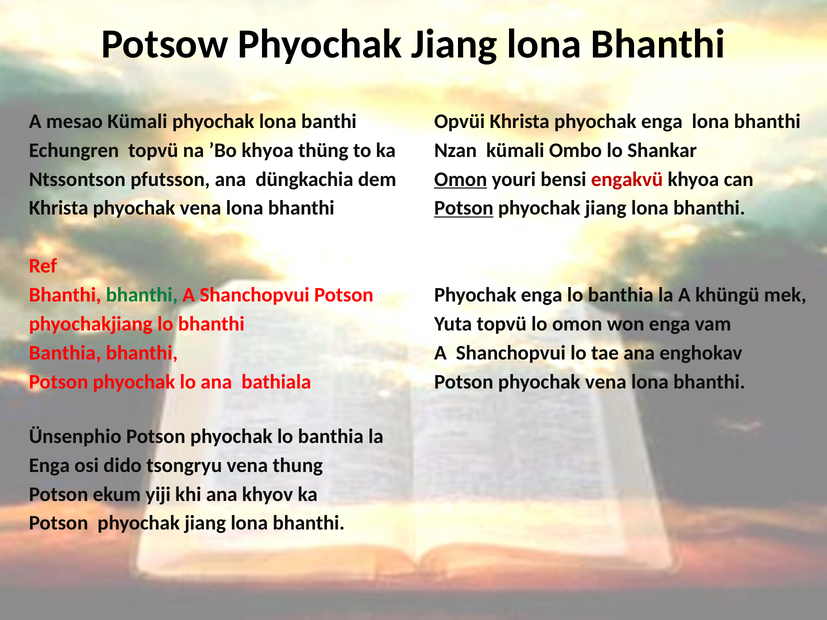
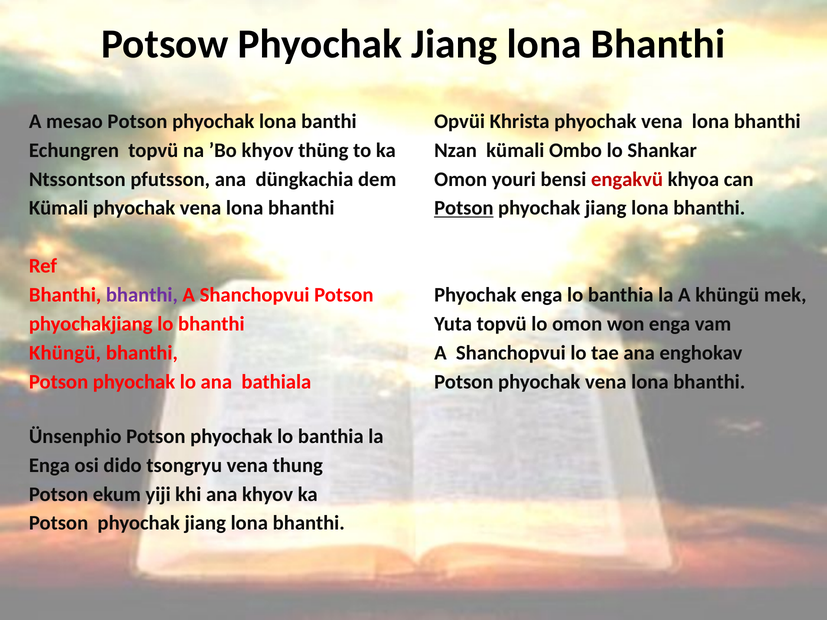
mesao Kümali: Kümali -> Potson
Khrista phyochak enga: enga -> vena
’Bo khyoa: khyoa -> khyov
Omon at (461, 179) underline: present -> none
Khrista at (59, 208): Khrista -> Kümali
bhanthi at (142, 295) colour: green -> purple
Banthia at (65, 353): Banthia -> Khüngü
